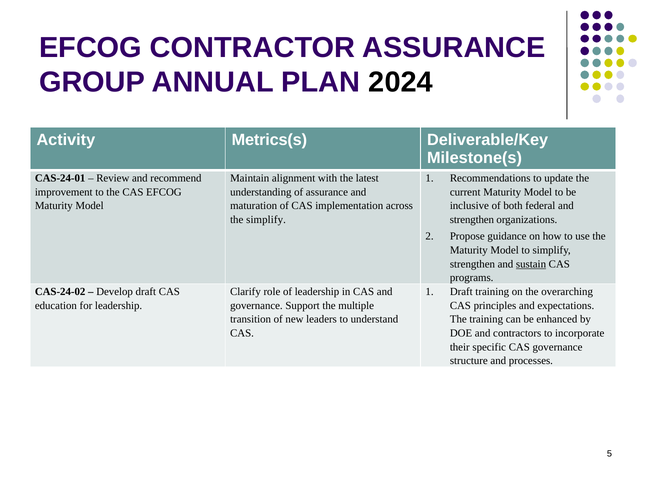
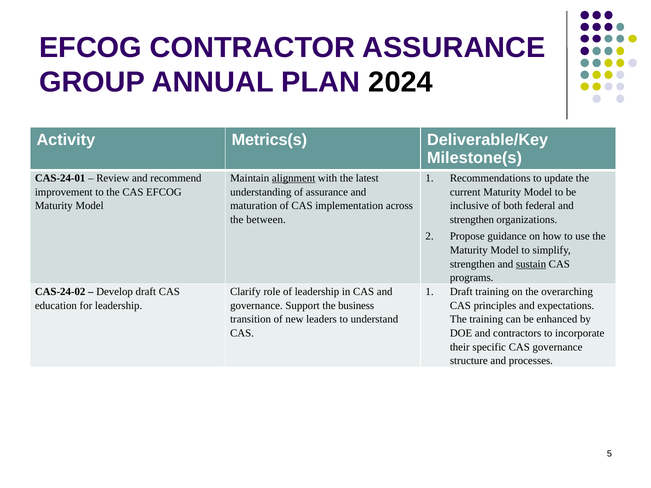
alignment underline: none -> present
the simplify: simplify -> between
multiple: multiple -> business
